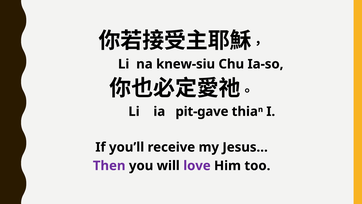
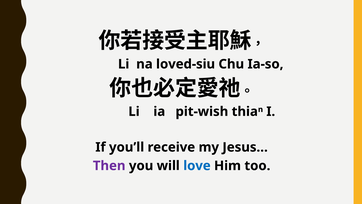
knew-siu: knew-siu -> loved-siu
pit-gave: pit-gave -> pit-wish
love colour: purple -> blue
